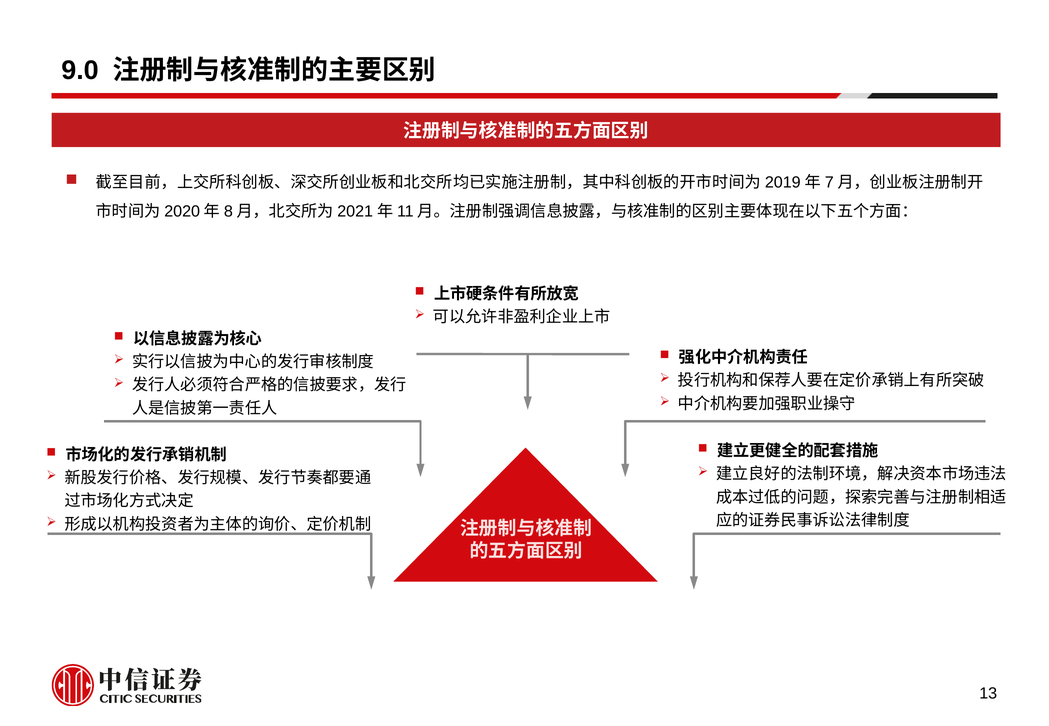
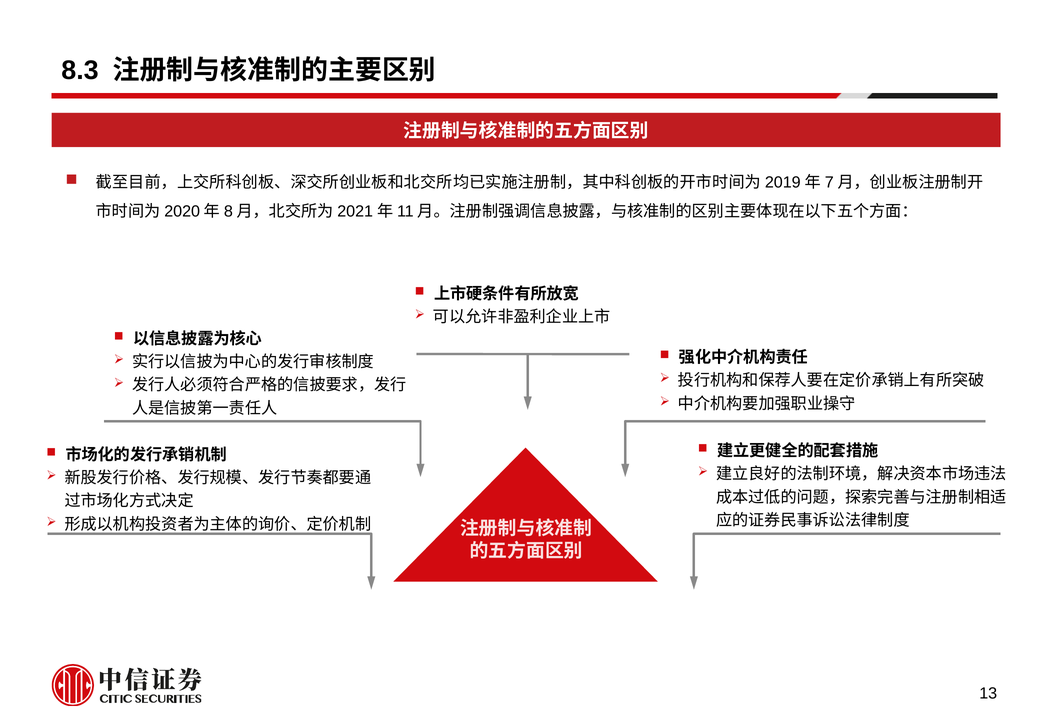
9.0: 9.0 -> 8.3
